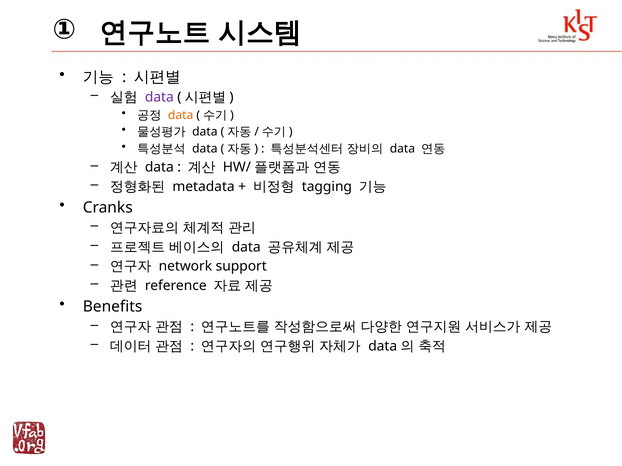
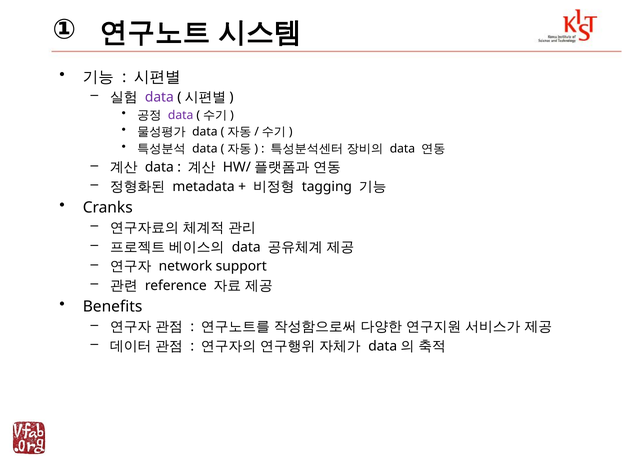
data at (181, 115) colour: orange -> purple
